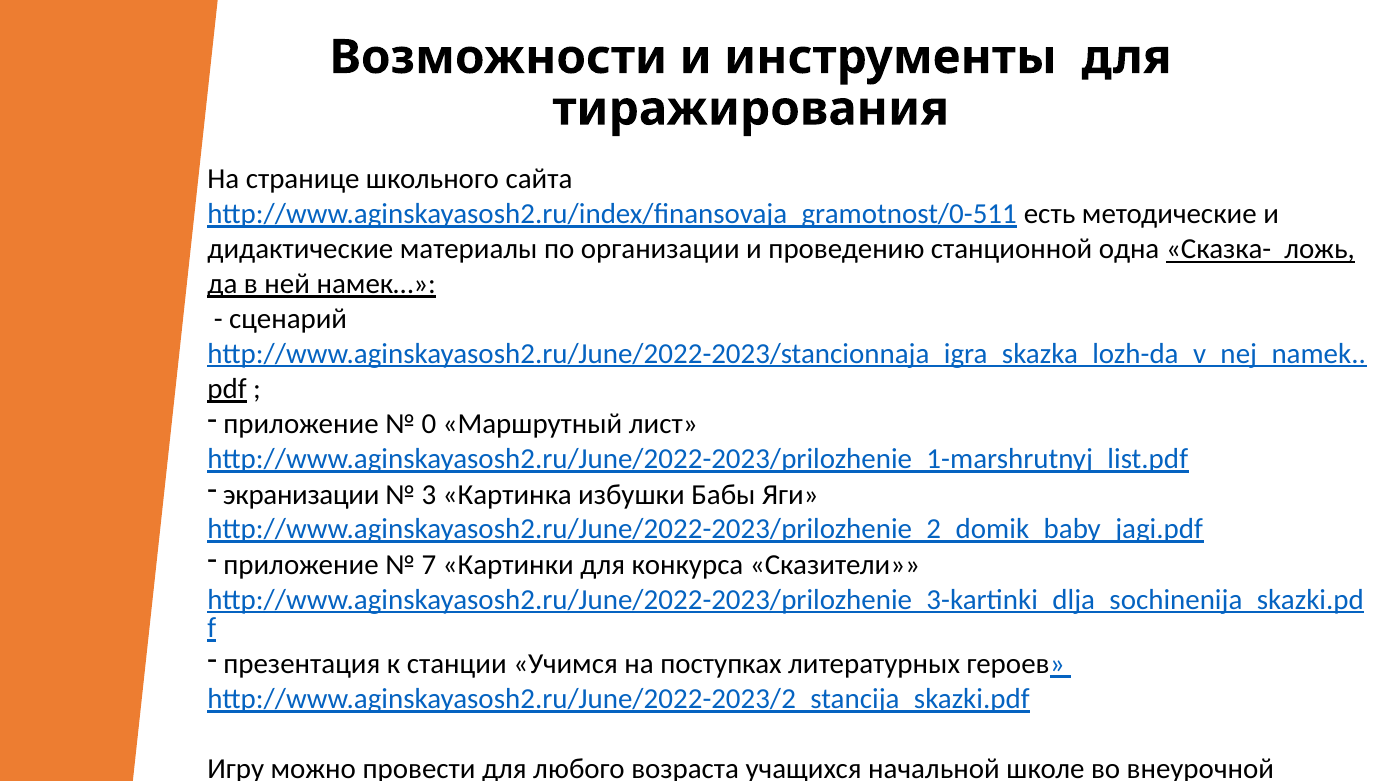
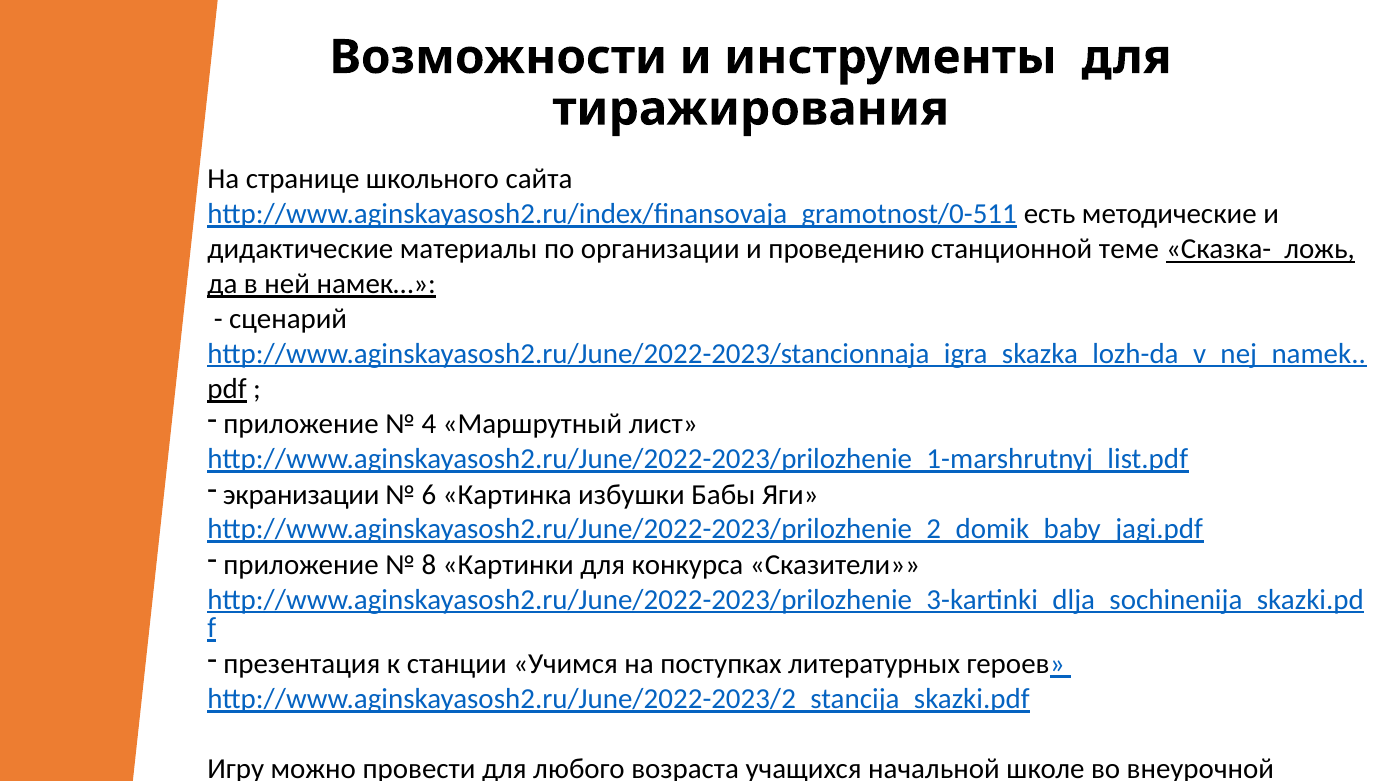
одна: одна -> теме
0: 0 -> 4
3: 3 -> 6
7: 7 -> 8
